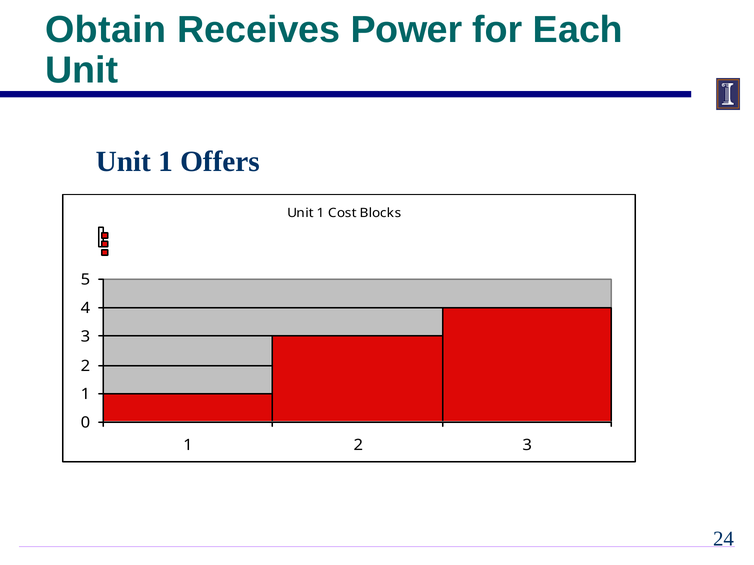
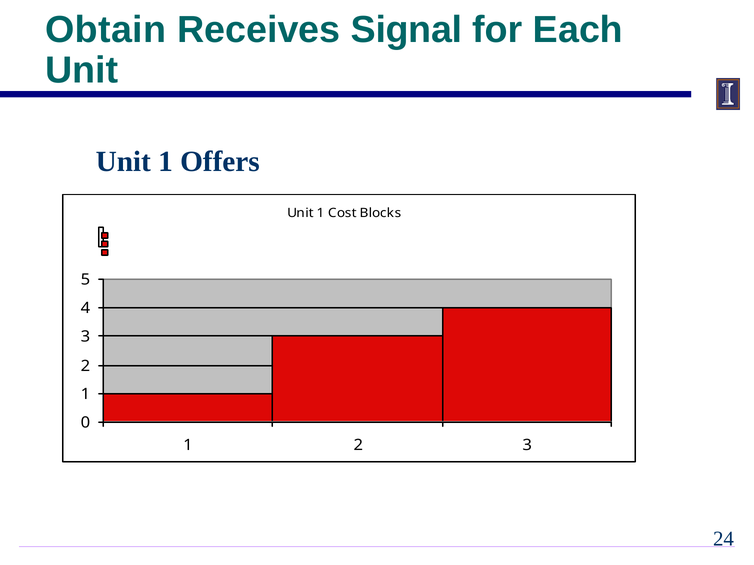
Power: Power -> Signal
